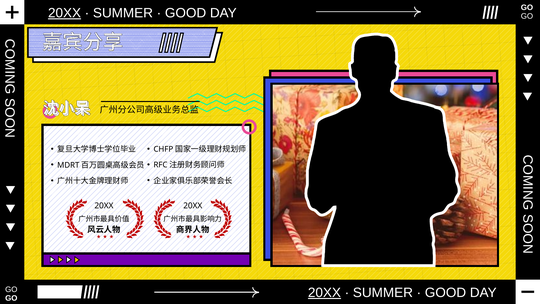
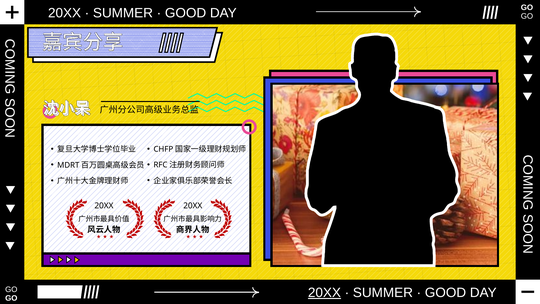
20XX at (65, 13) underline: present -> none
